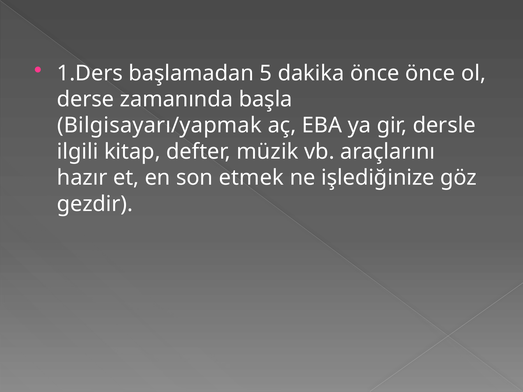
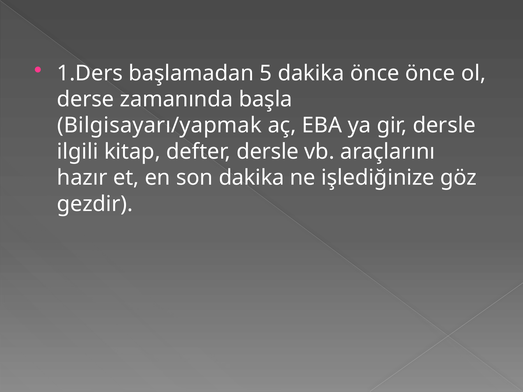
defter müzik: müzik -> dersle
son etmek: etmek -> dakika
